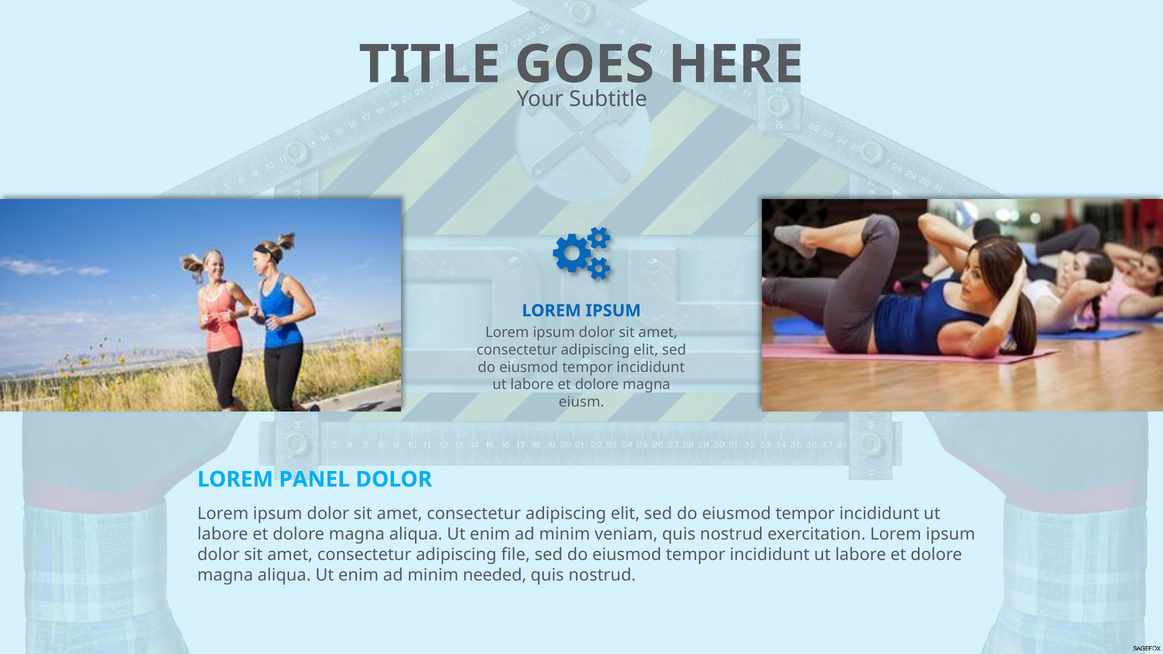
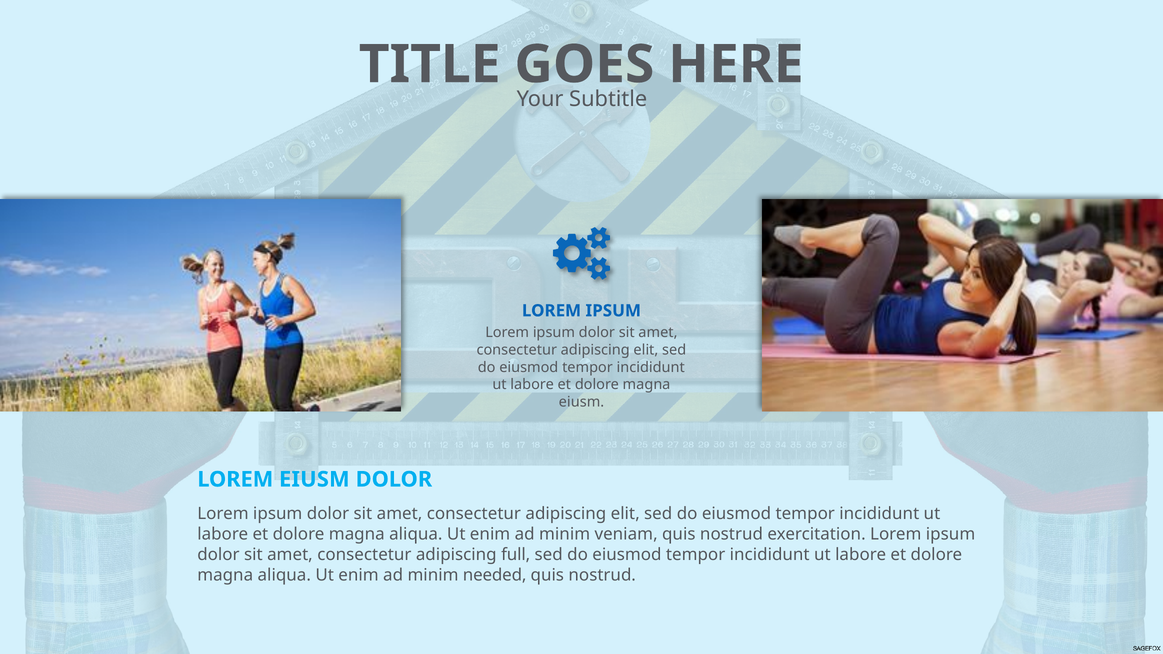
LOREM PANEL: PANEL -> EIUSM
file: file -> full
